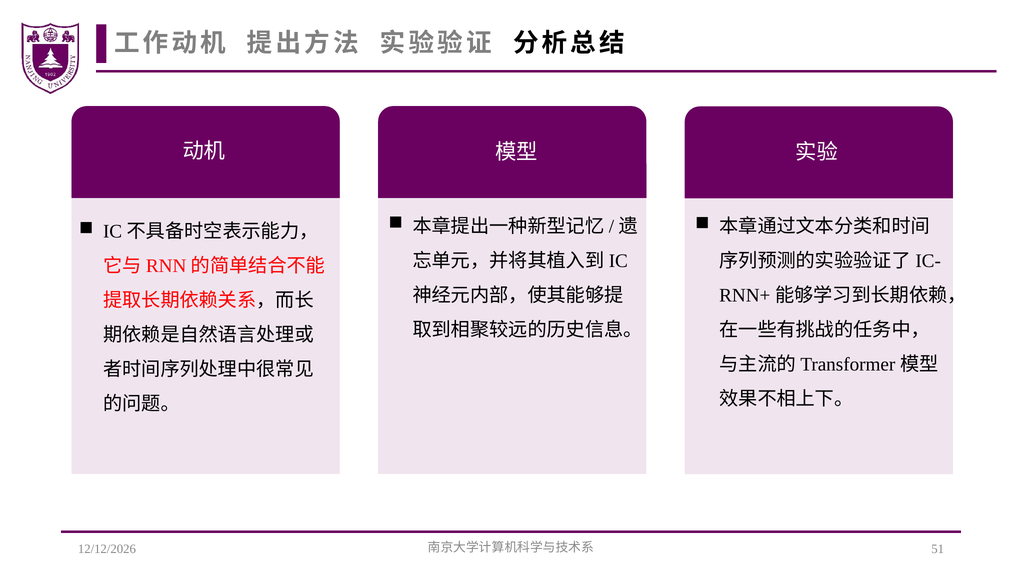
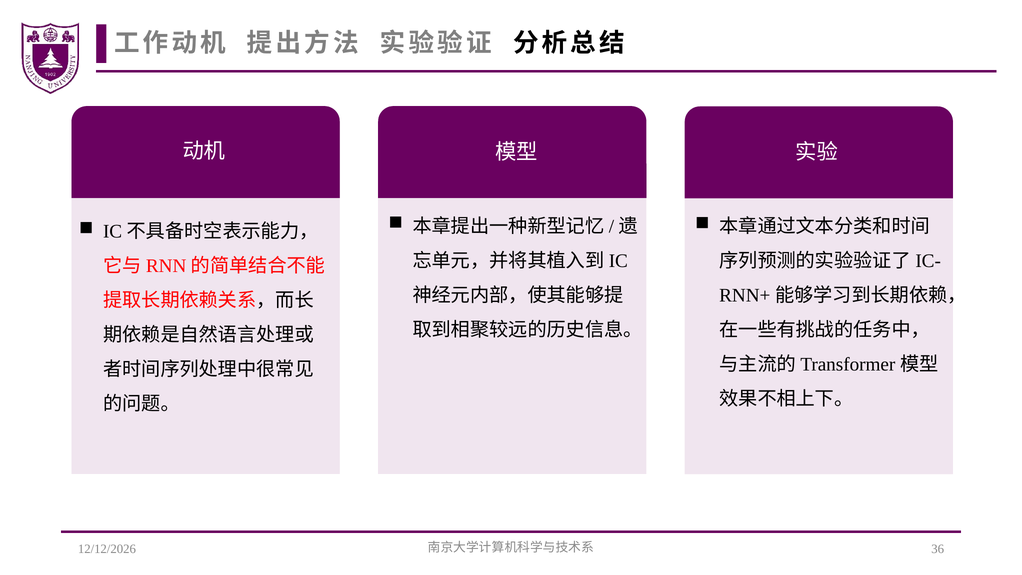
51: 51 -> 36
